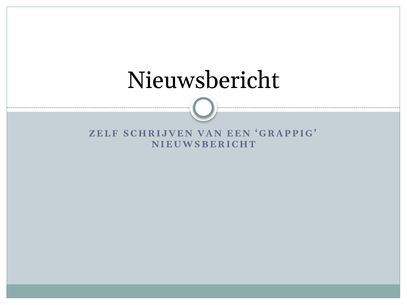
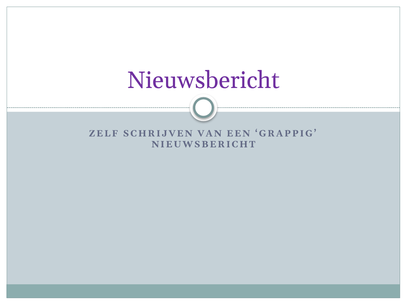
Nieuwsbericht at (203, 80) colour: black -> purple
